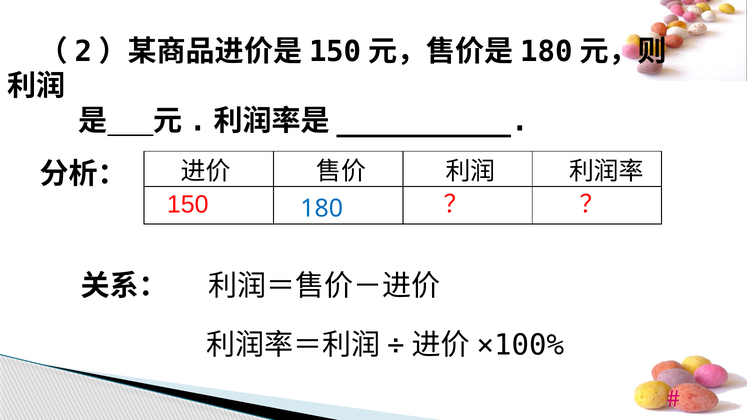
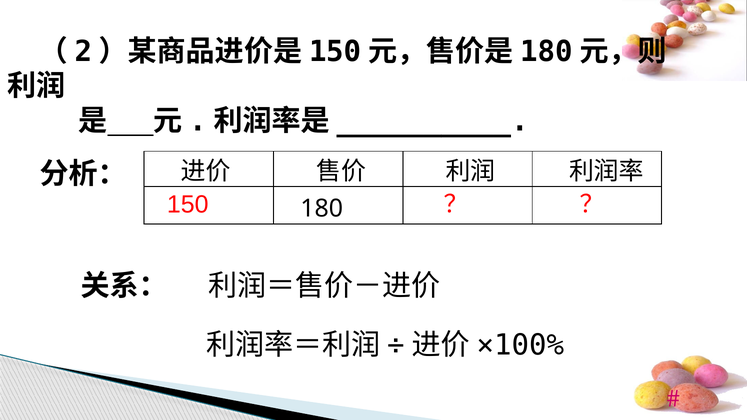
180 colour: blue -> black
